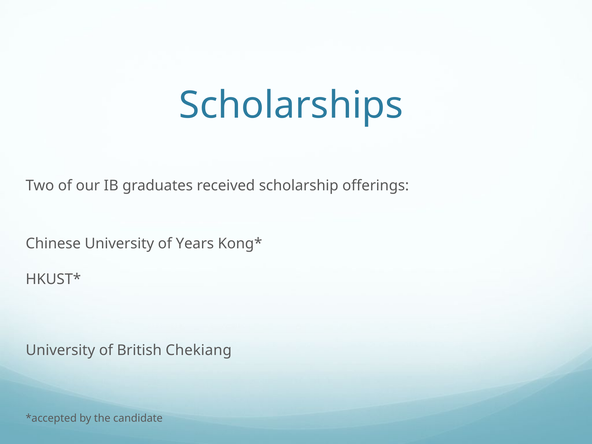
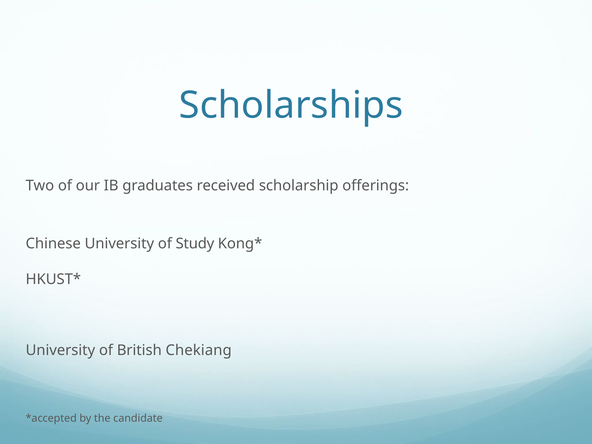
Years: Years -> Study
